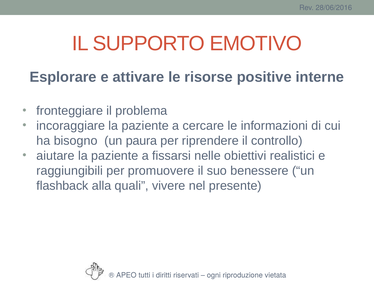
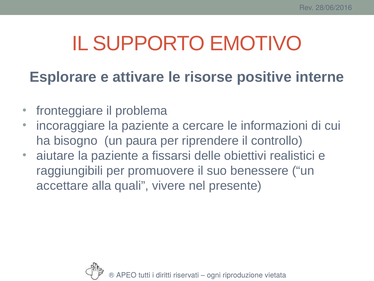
nelle: nelle -> delle
flashback: flashback -> accettare
